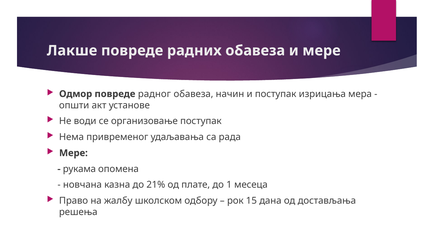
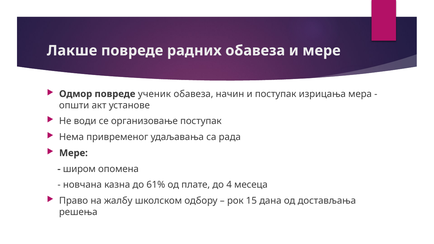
радног: радног -> ученик
рукама: рукама -> широм
21%: 21% -> 61%
1: 1 -> 4
